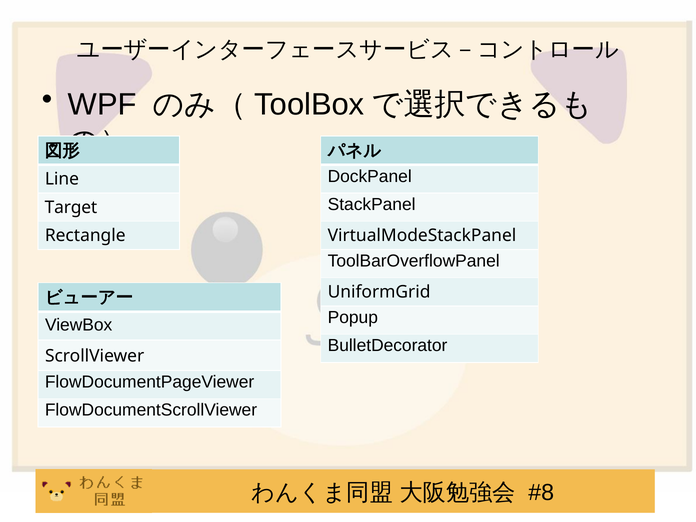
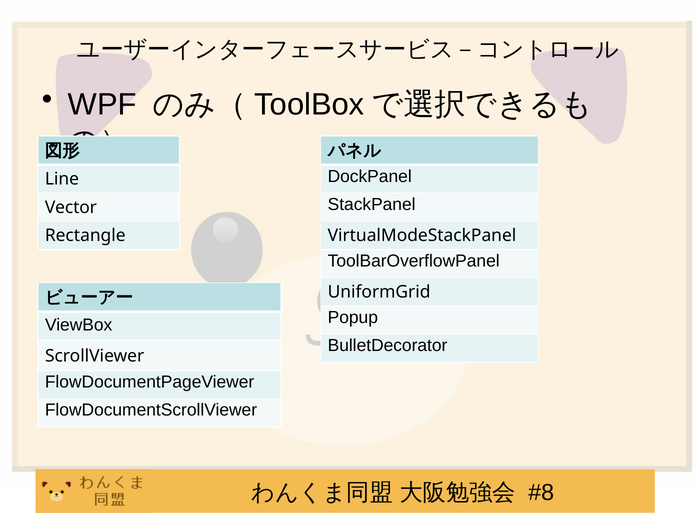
Target: Target -> Vector
